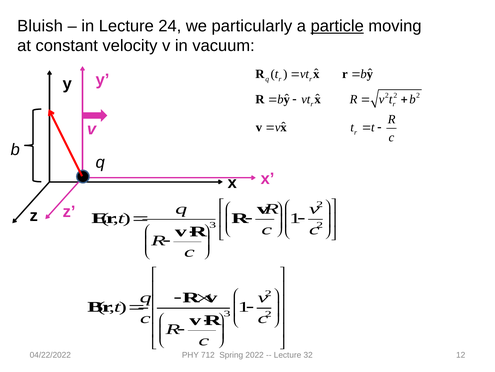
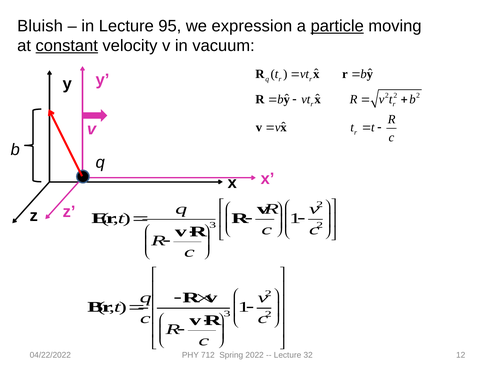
24: 24 -> 95
particularly: particularly -> expression
constant underline: none -> present
